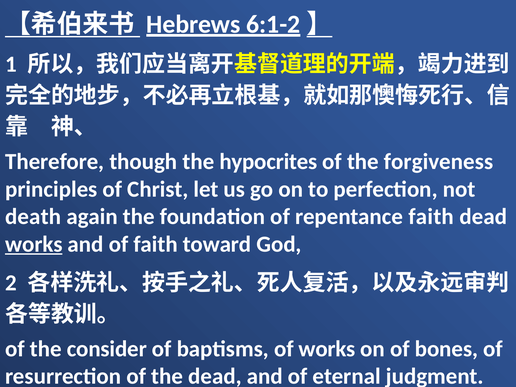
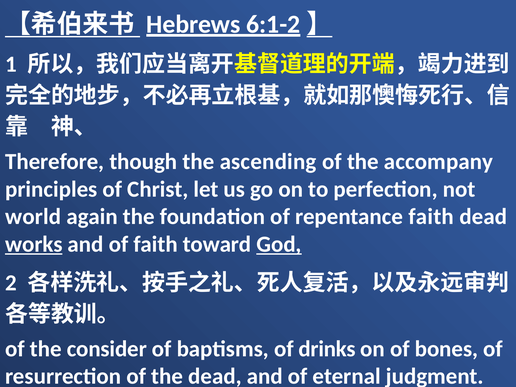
hypocrites: hypocrites -> ascending
forgiveness: forgiveness -> accompany
death: death -> world
God underline: none -> present
of works: works -> drinks
